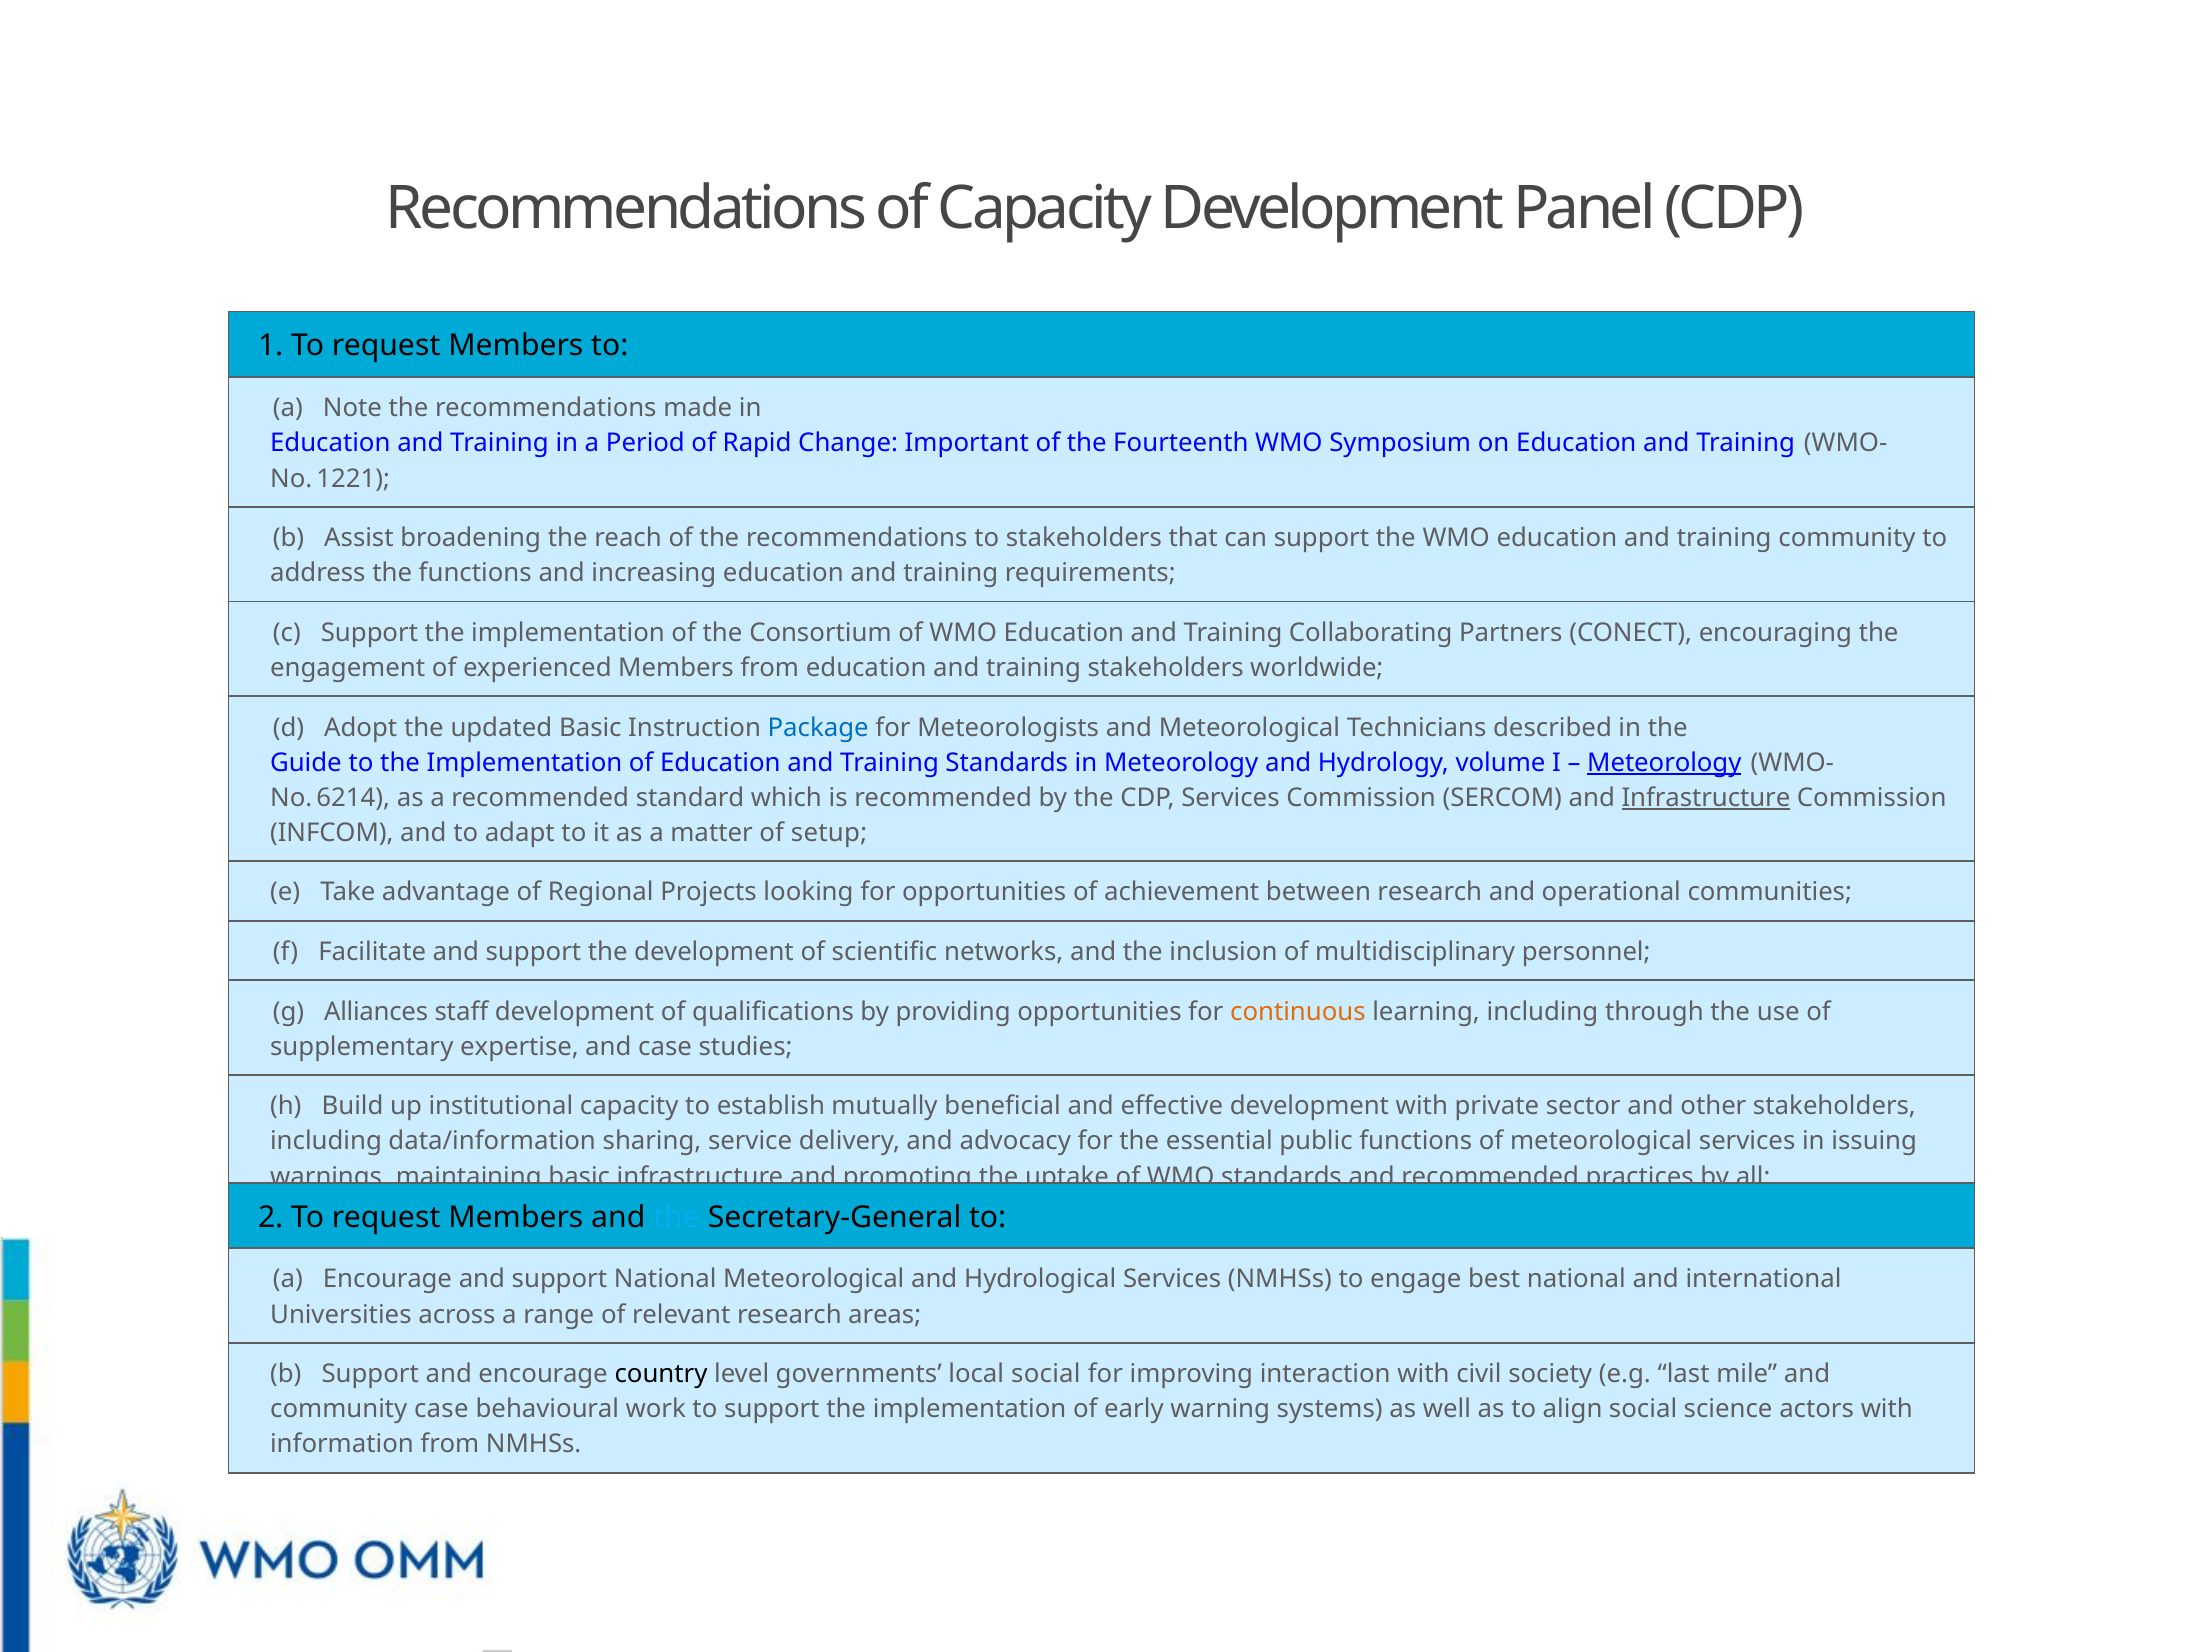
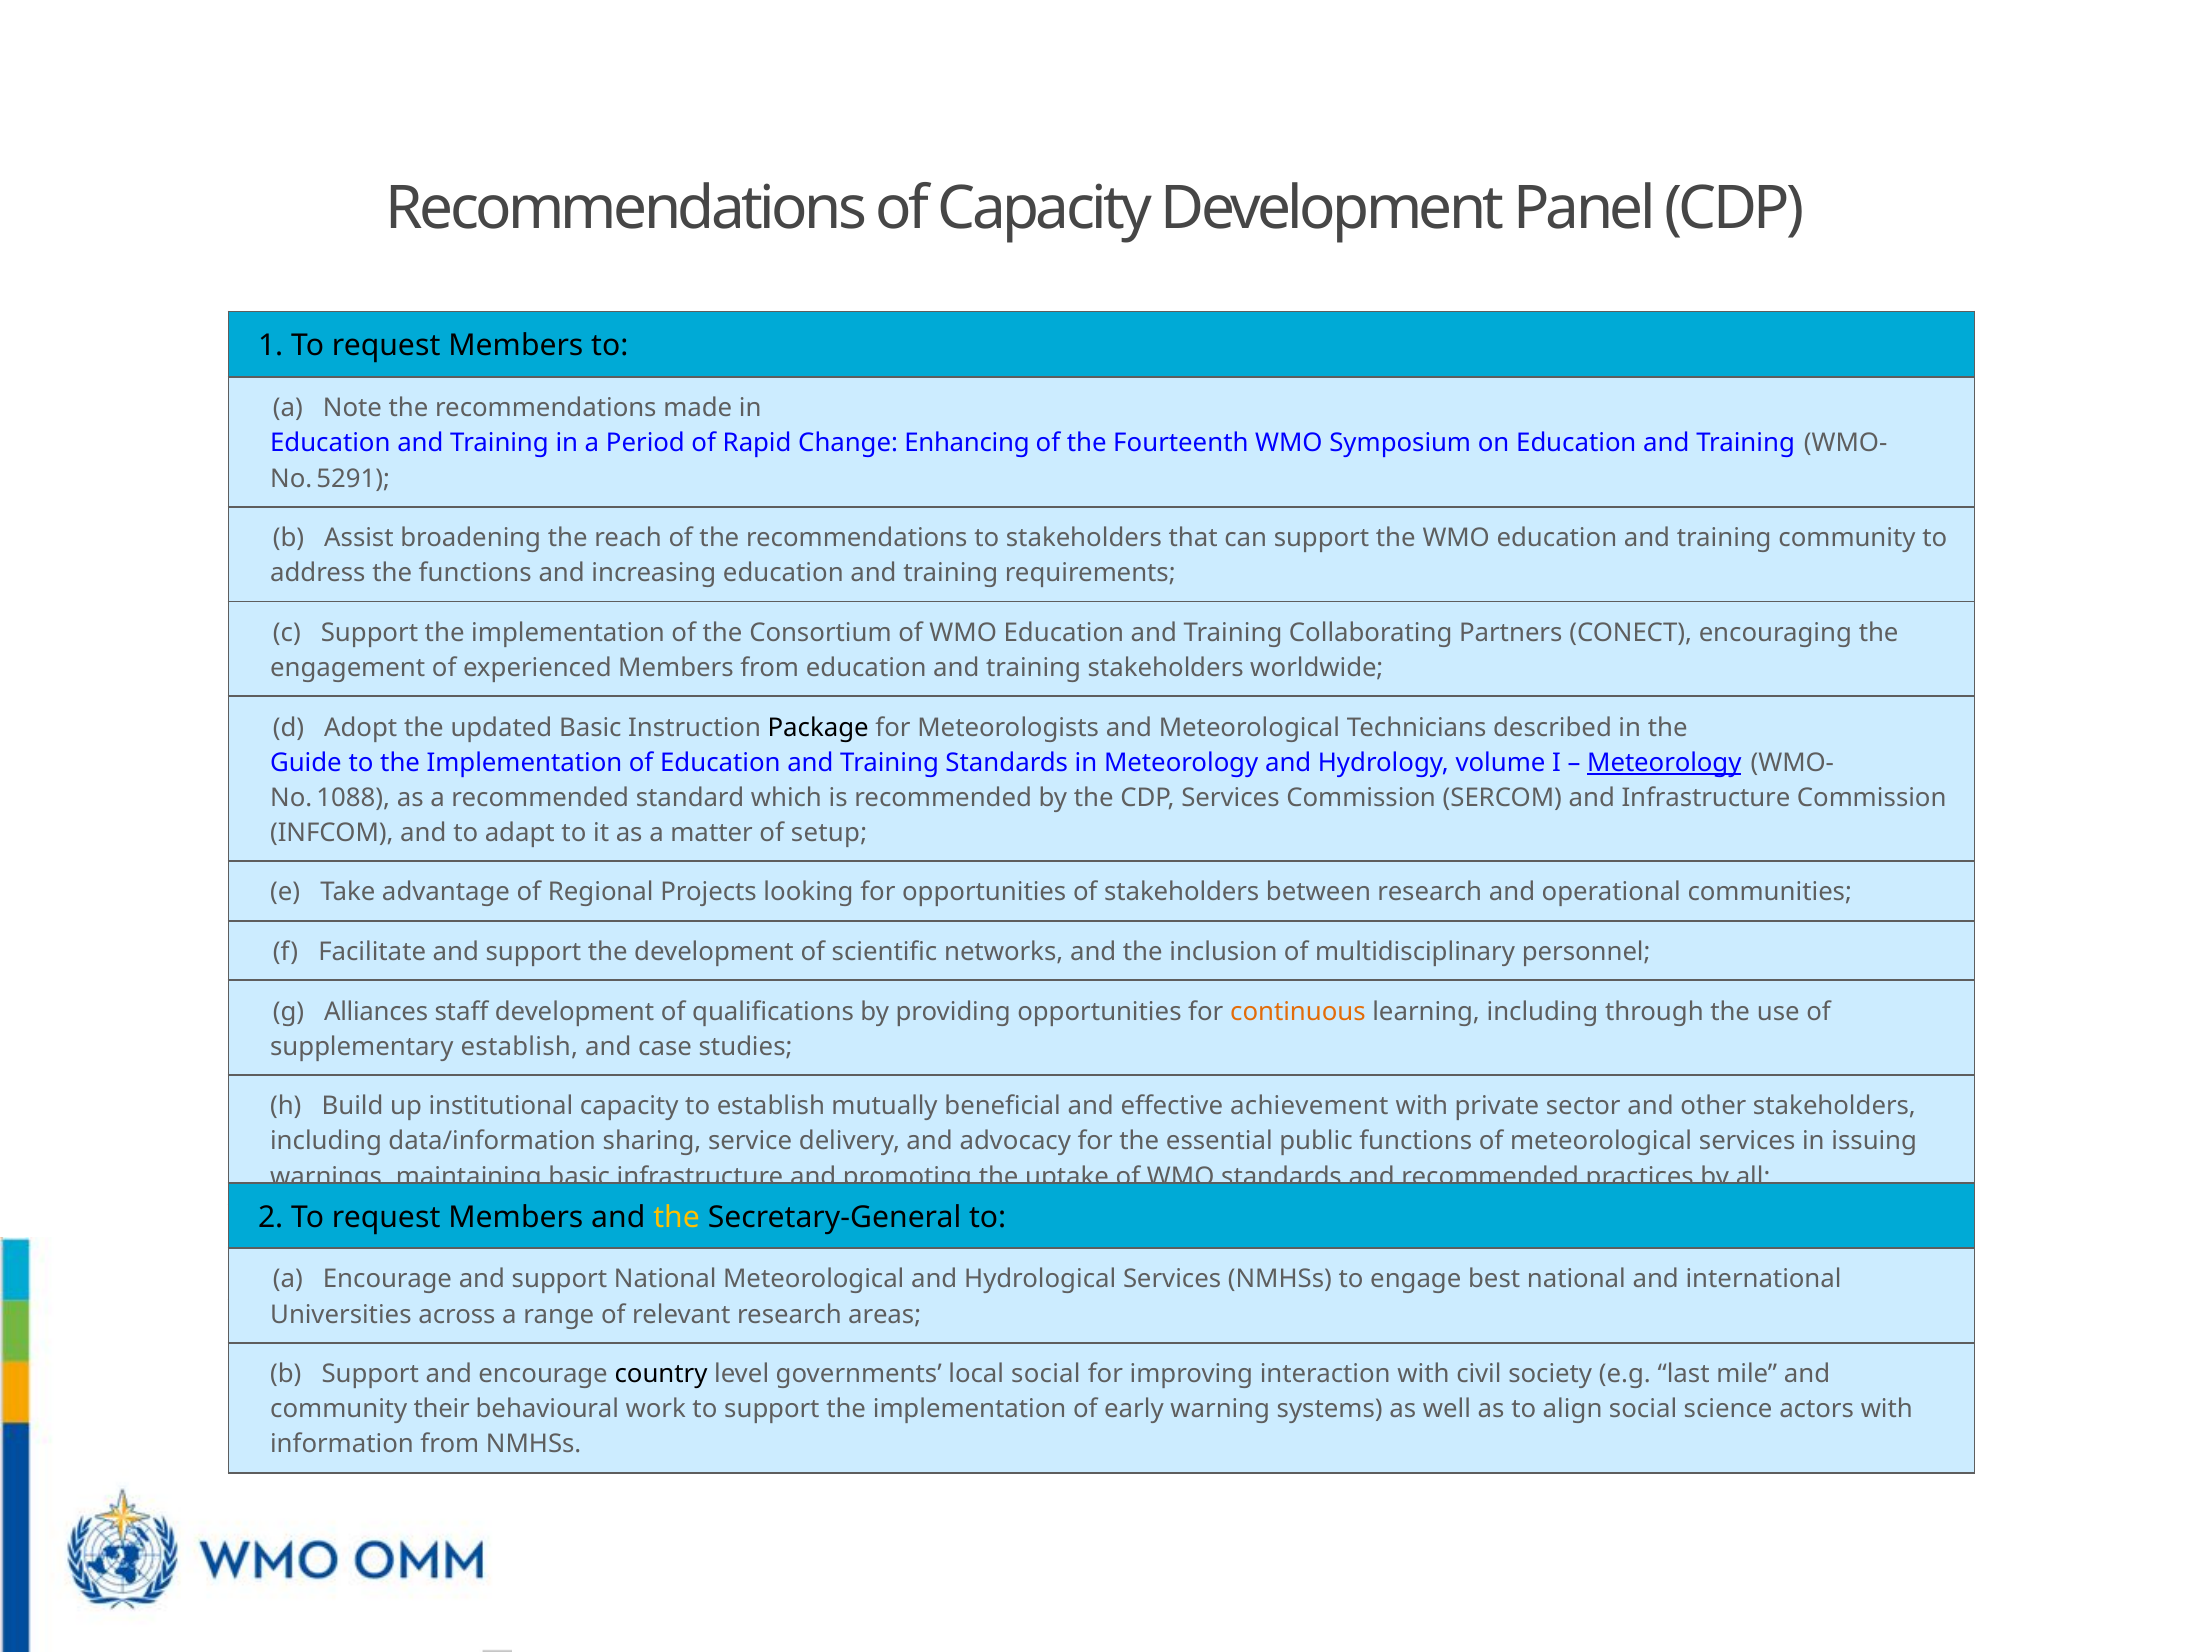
Important: Important -> Enhancing
1221: 1221 -> 5291
Package colour: blue -> black
6214: 6214 -> 1088
Infrastructure at (1706, 798) underline: present -> none
of achievement: achievement -> stakeholders
supplementary expertise: expertise -> establish
effective development: development -> achievement
the at (677, 1217) colour: light blue -> yellow
community case: case -> their
